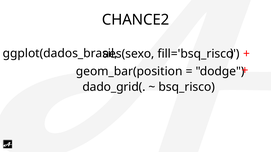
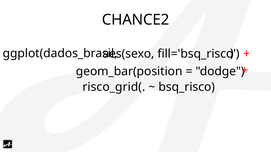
dado_grid(: dado_grid( -> risco_grid(
